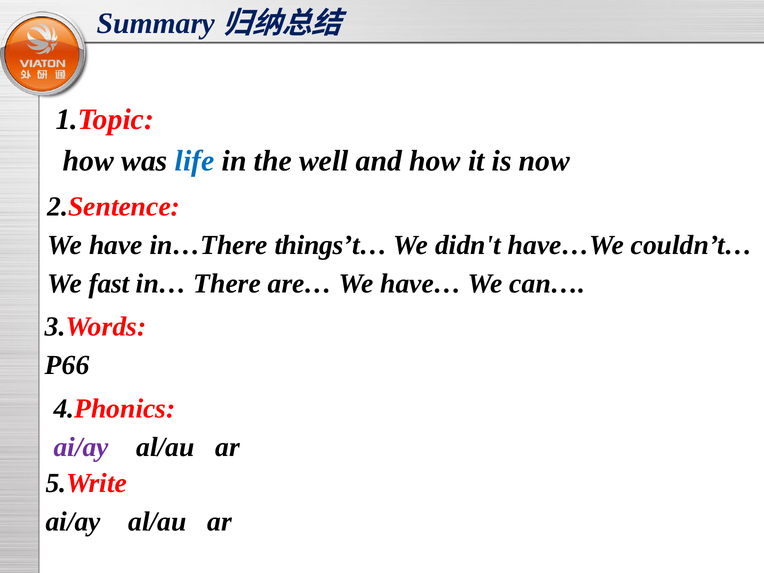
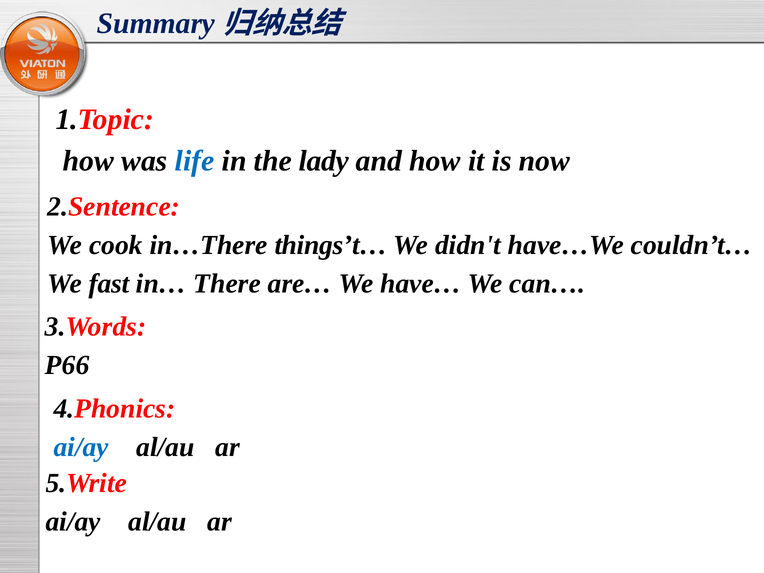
well: well -> lady
have: have -> cook
ai/ay at (81, 447) colour: purple -> blue
